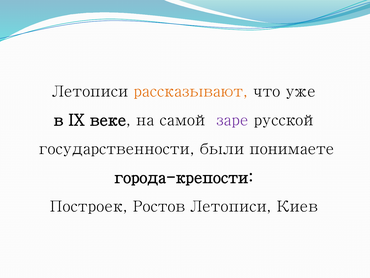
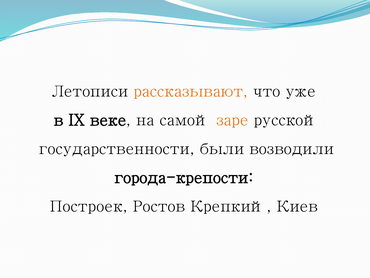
заре colour: purple -> orange
понимаете: понимаете -> возводили
Ростов Летописи: Летописи -> Крепкий
